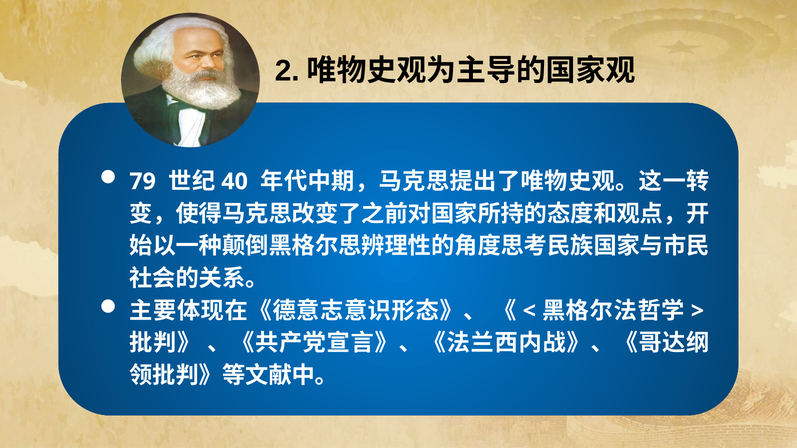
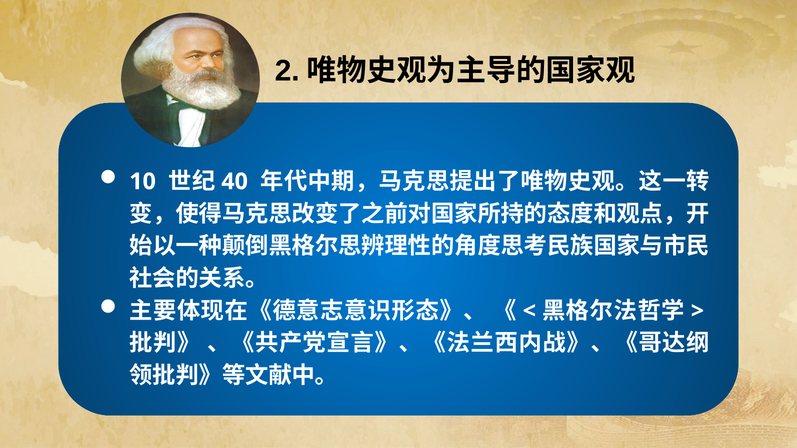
79: 79 -> 10
